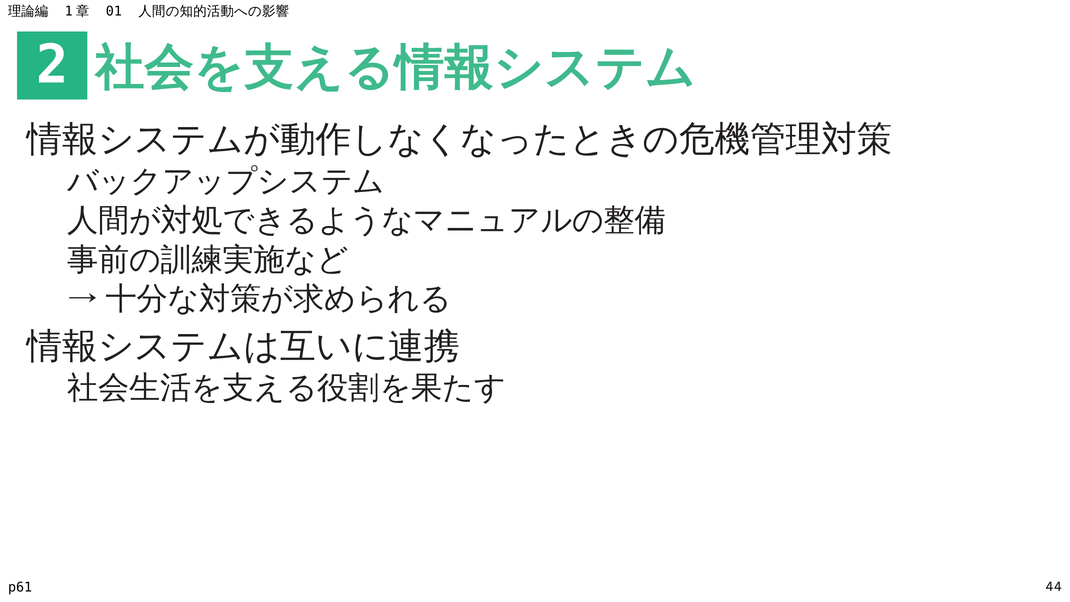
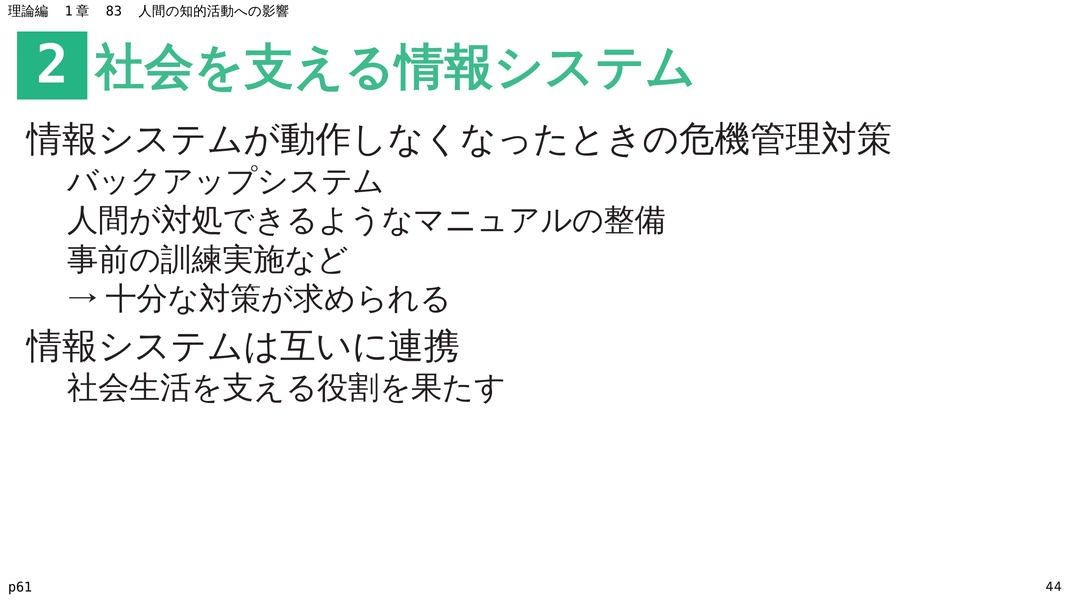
01: 01 -> 83
